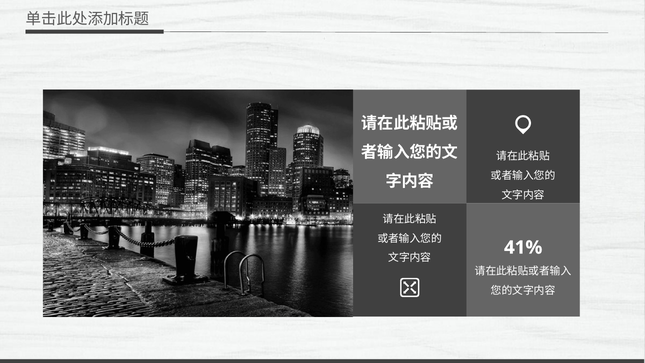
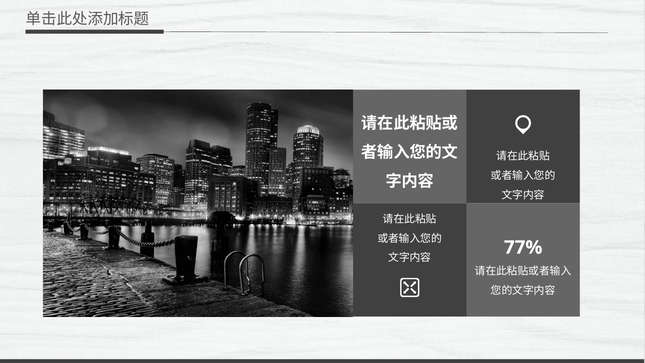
41%: 41% -> 77%
